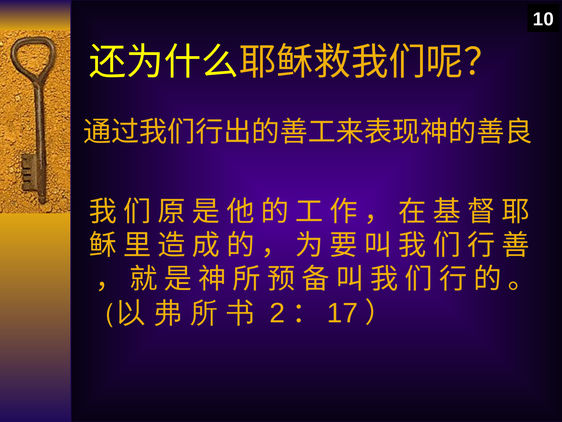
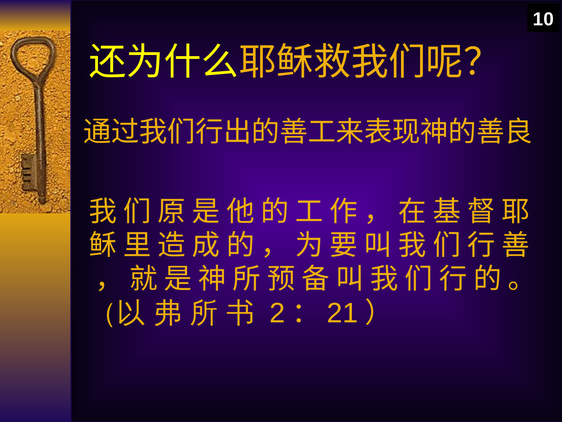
17: 17 -> 21
